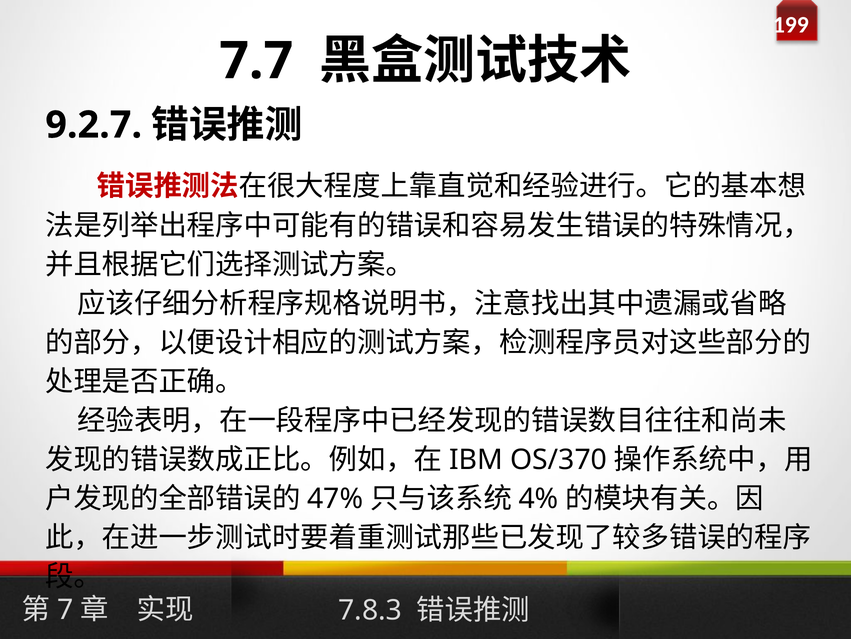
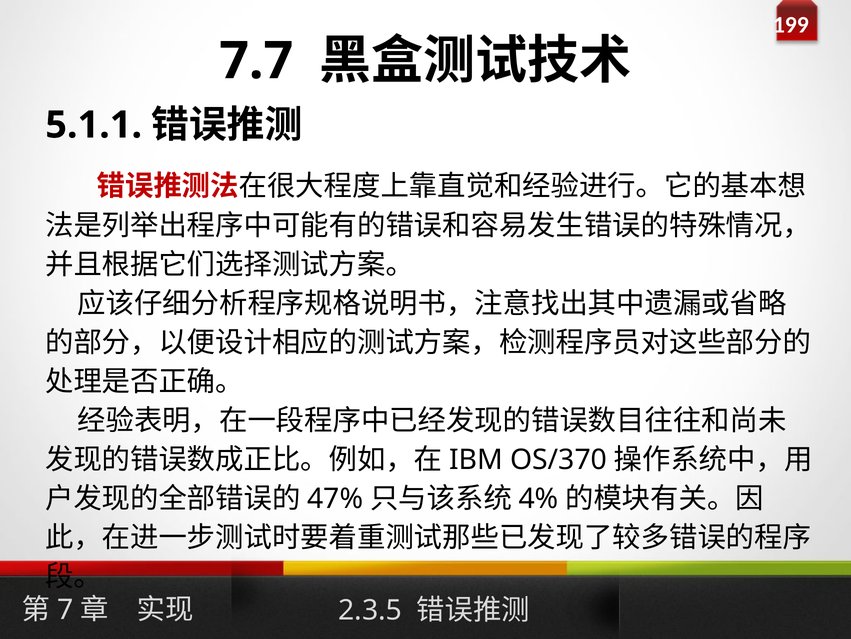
9.2.7: 9.2.7 -> 5.1.1
7.8.3: 7.8.3 -> 2.3.5
